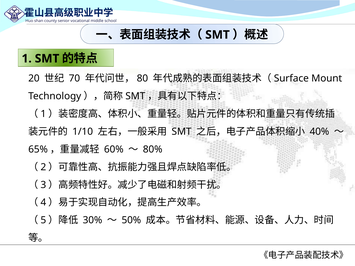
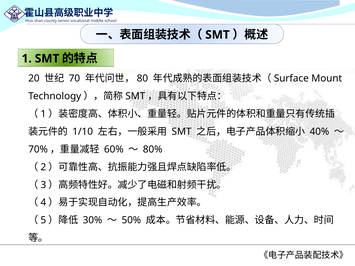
65%: 65% -> 70%
